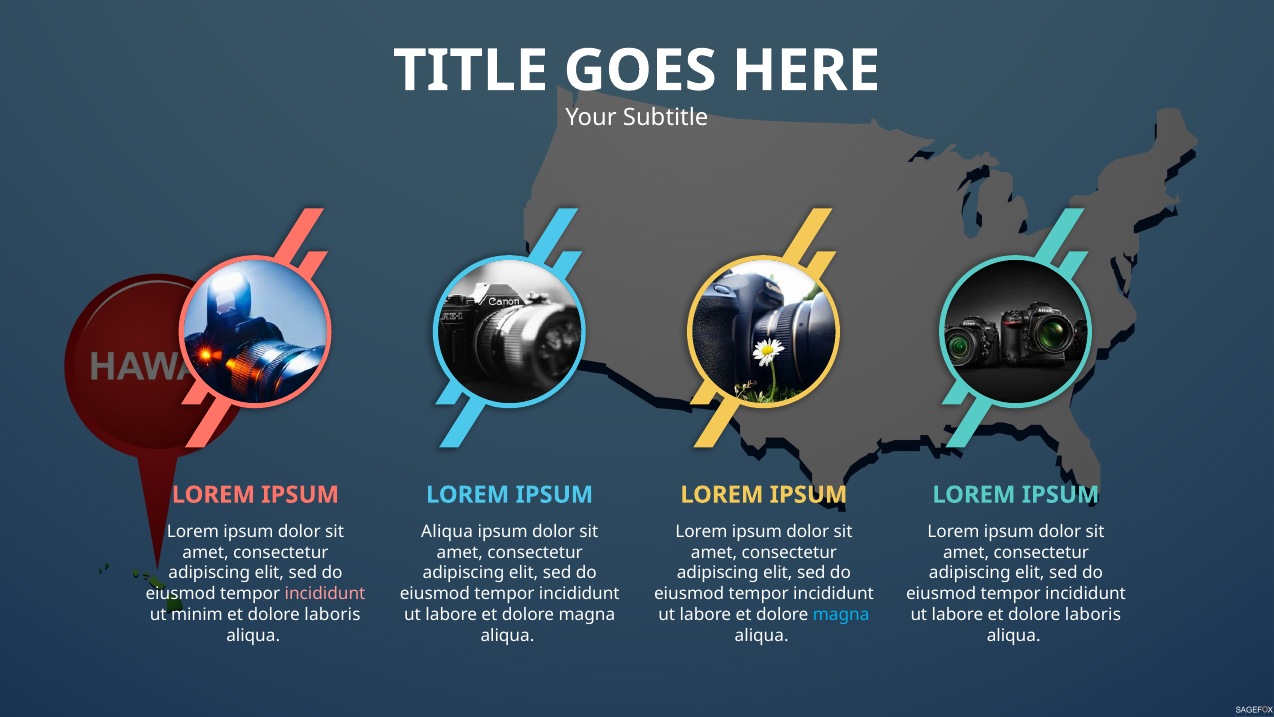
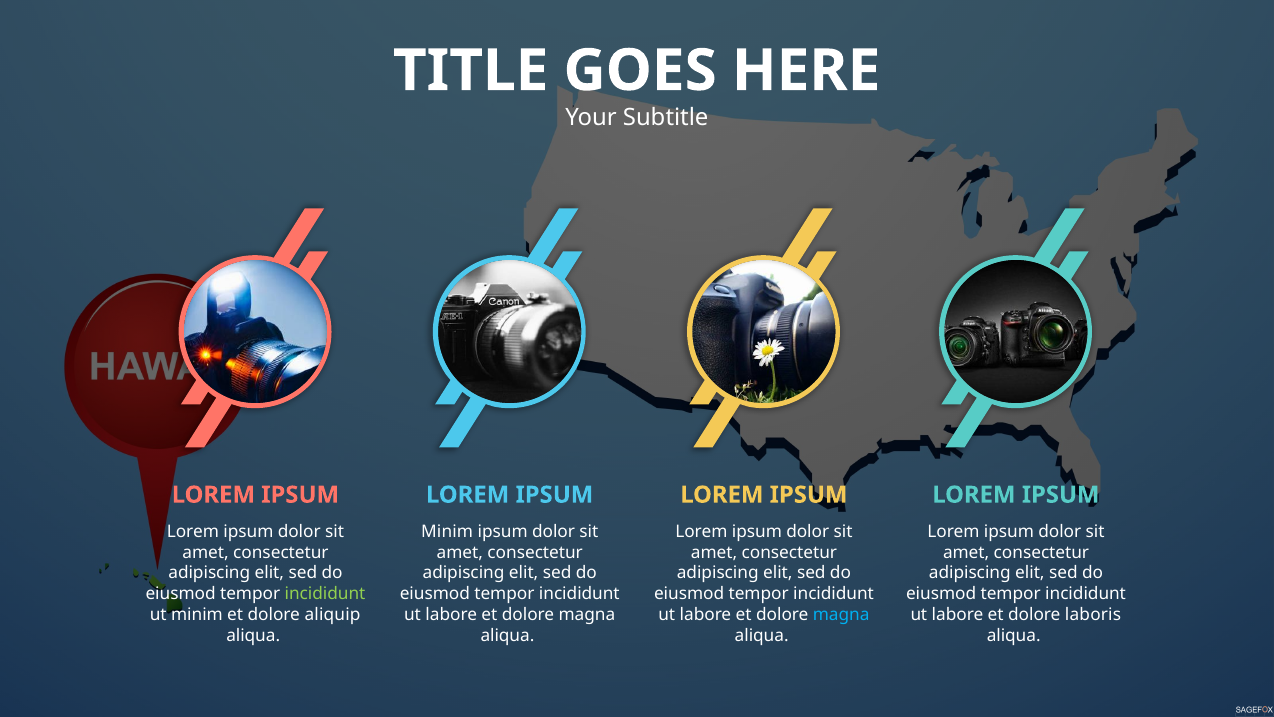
Aliqua at (447, 532): Aliqua -> Minim
incididunt at (325, 594) colour: pink -> light green
laboris at (333, 614): laboris -> aliquip
